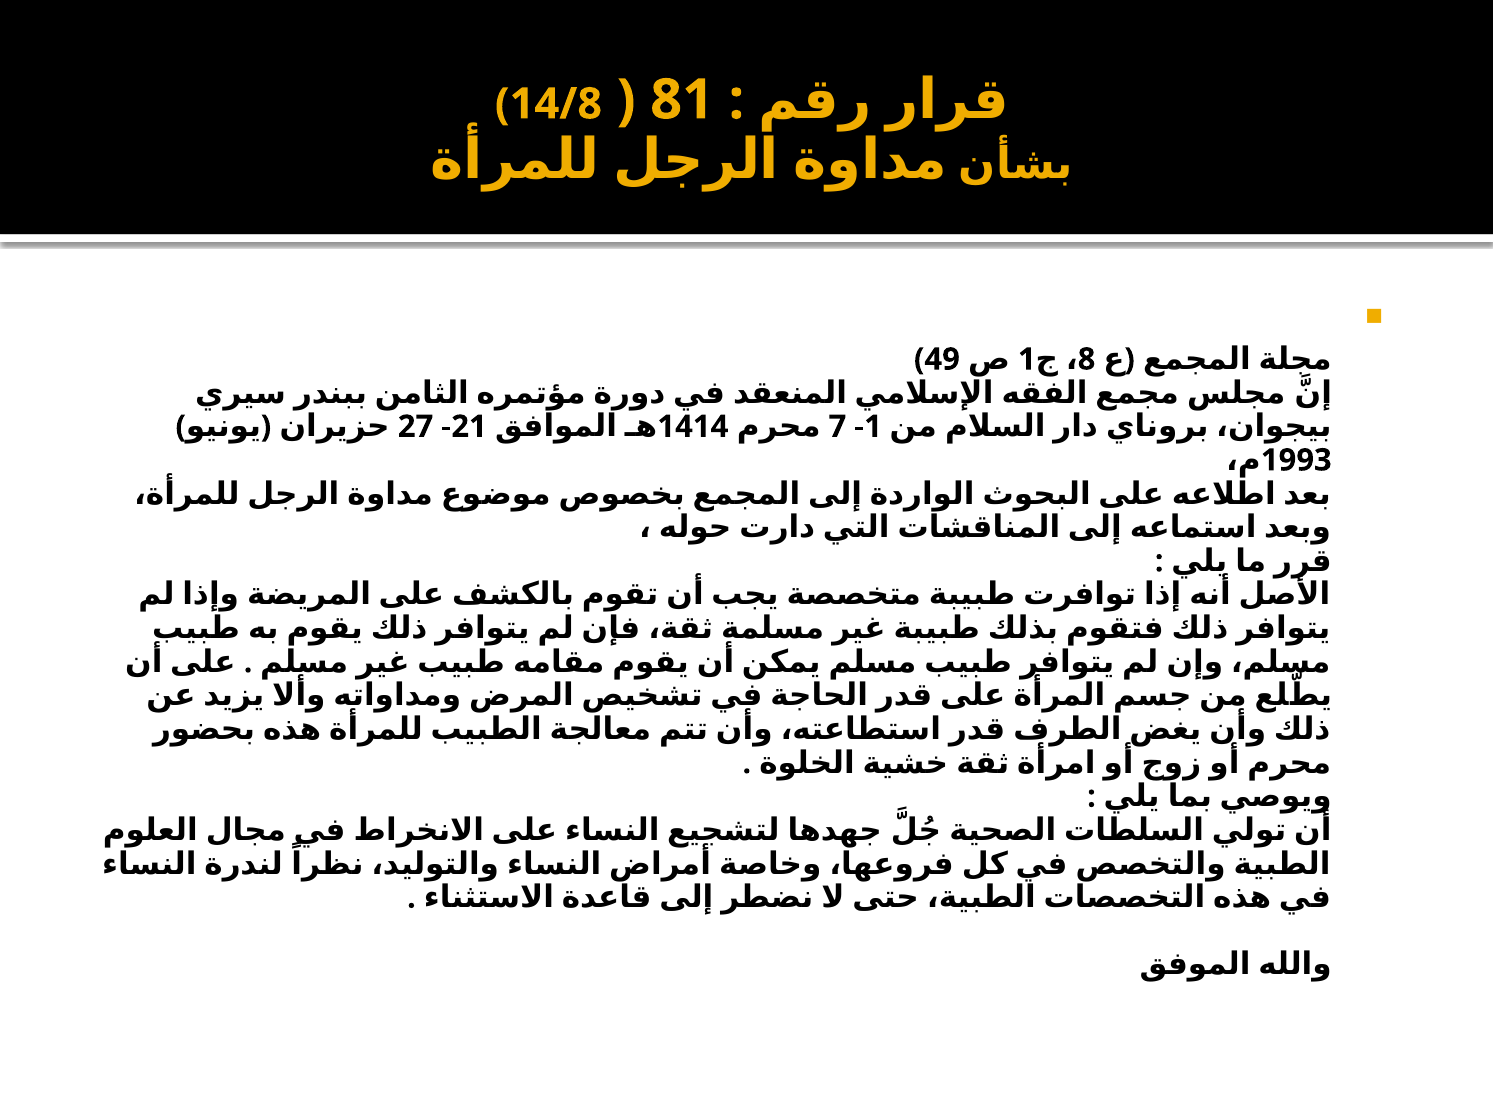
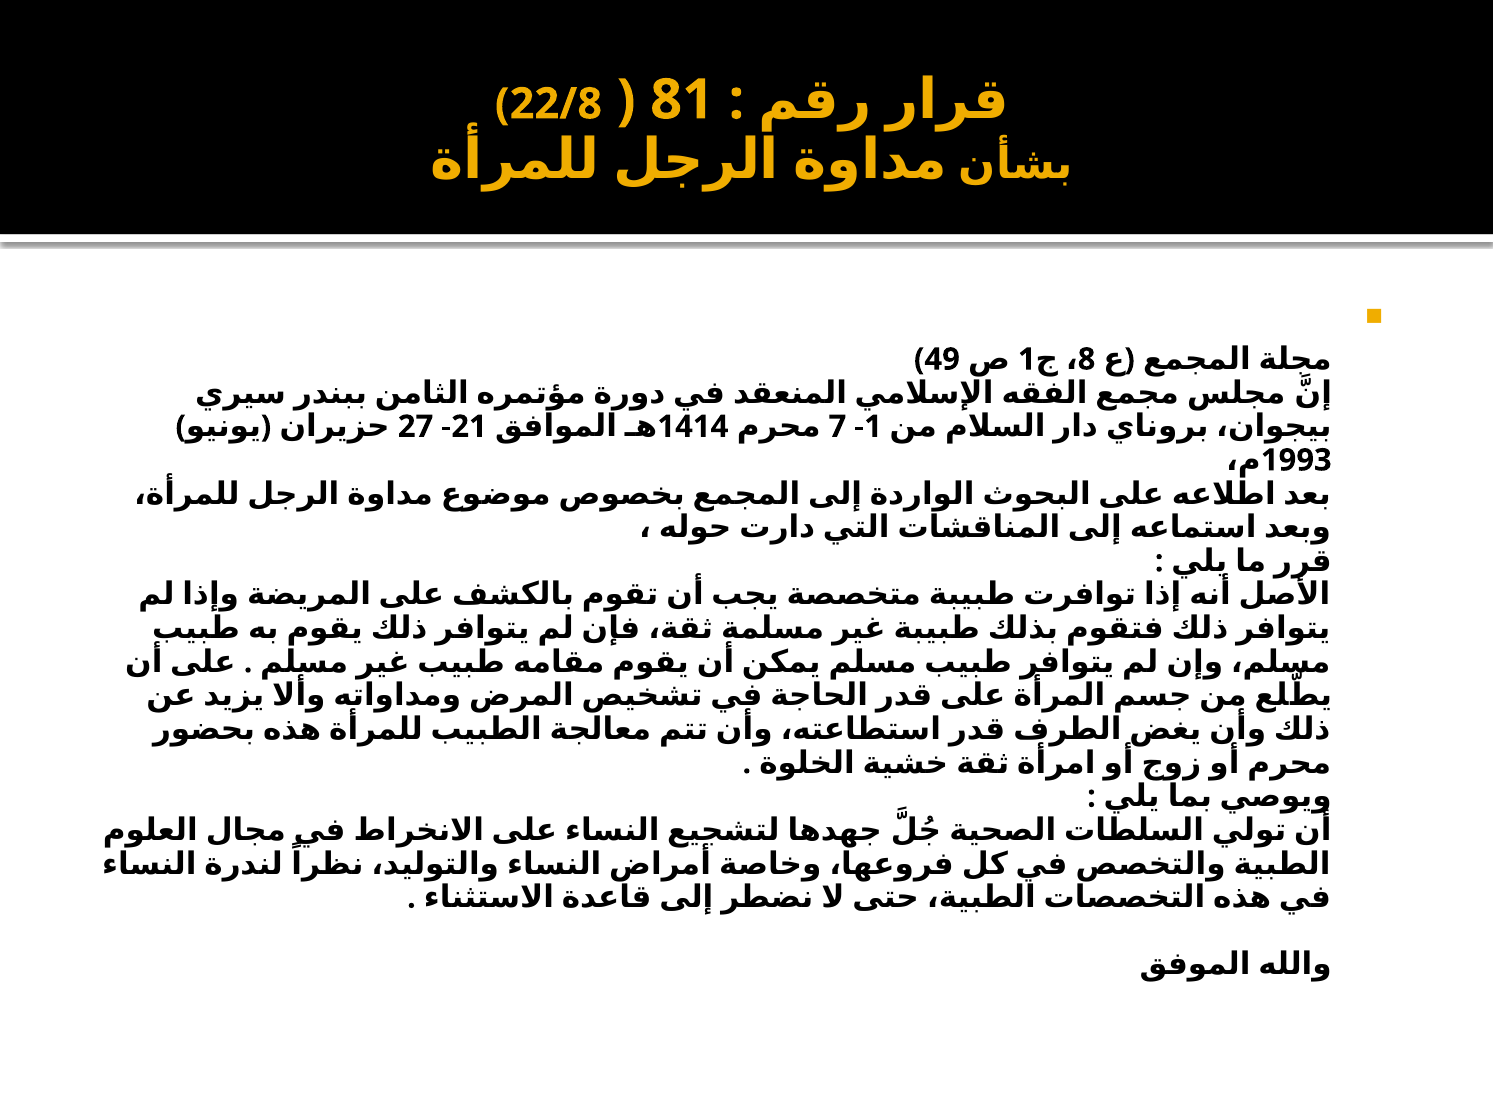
14/8: 14/8 -> 22/8
